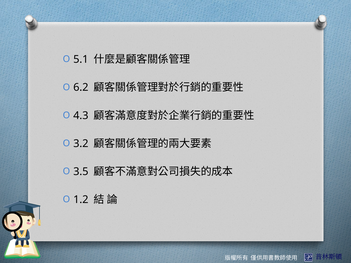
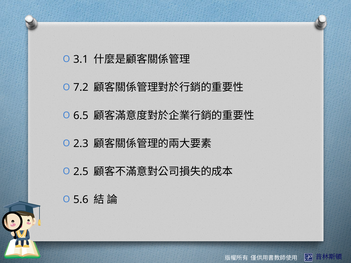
5.1: 5.1 -> 3.1
6.2: 6.2 -> 7.2
4.3: 4.3 -> 6.5
3.2: 3.2 -> 2.3
3.5: 3.5 -> 2.5
1.2: 1.2 -> 5.6
